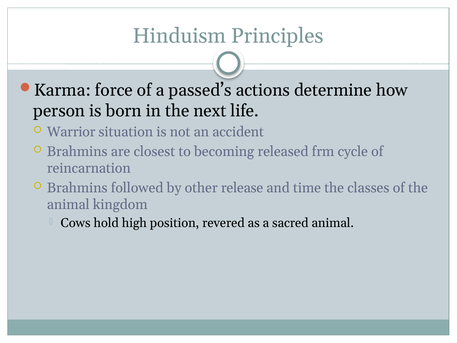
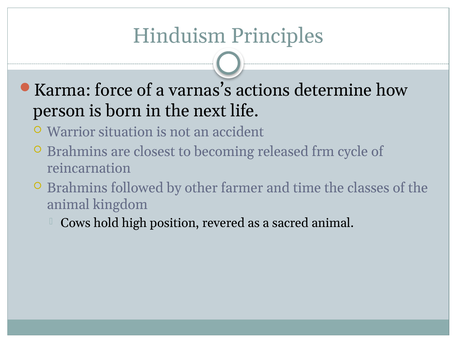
passed’s: passed’s -> varnas’s
release: release -> farmer
